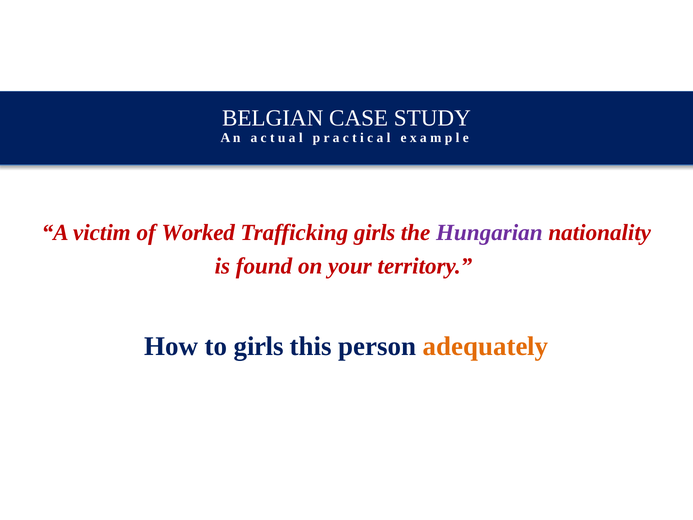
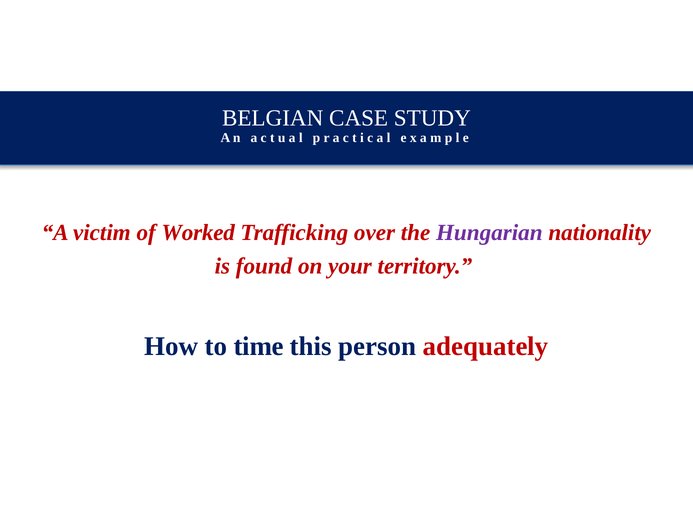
Trafficking girls: girls -> over
to girls: girls -> time
adequately colour: orange -> red
